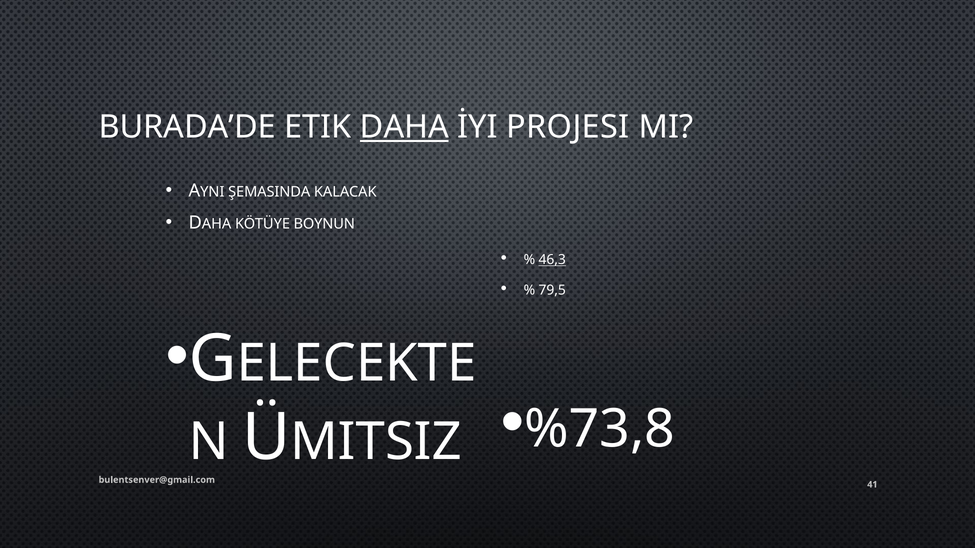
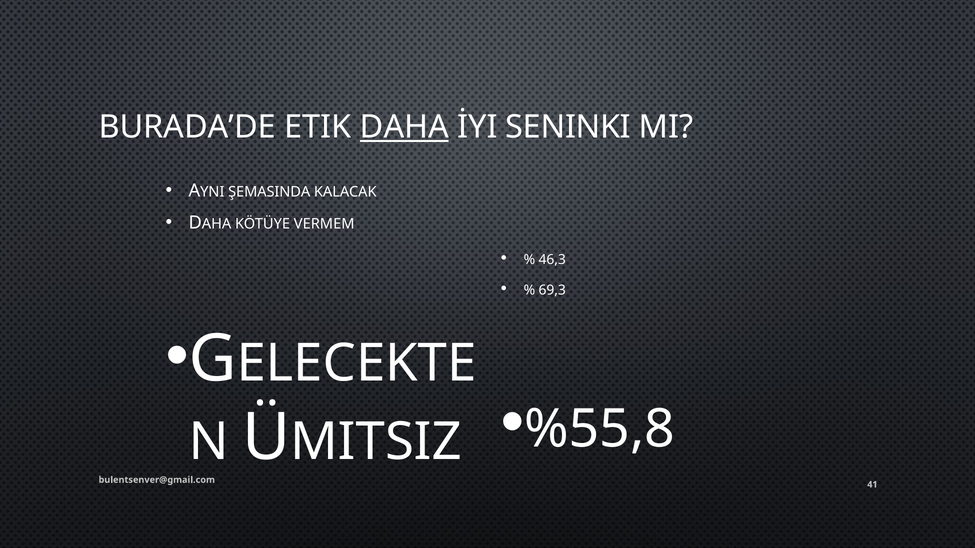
PROJESI: PROJESI -> SENINKI
BOYNUN: BOYNUN -> VERMEM
46,3 underline: present -> none
79,5: 79,5 -> 69,3
%73,8: %73,8 -> %55,8
